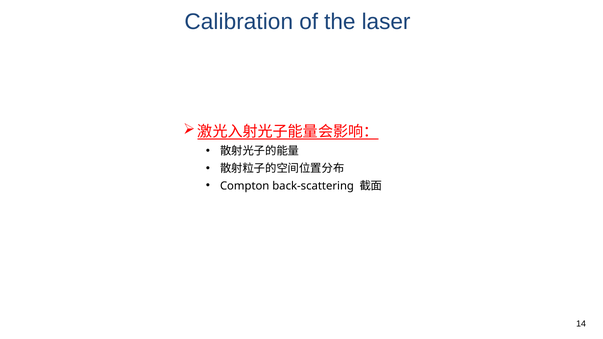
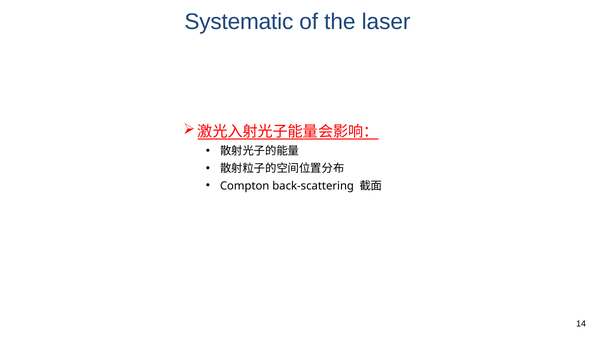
Calibration: Calibration -> Systematic
